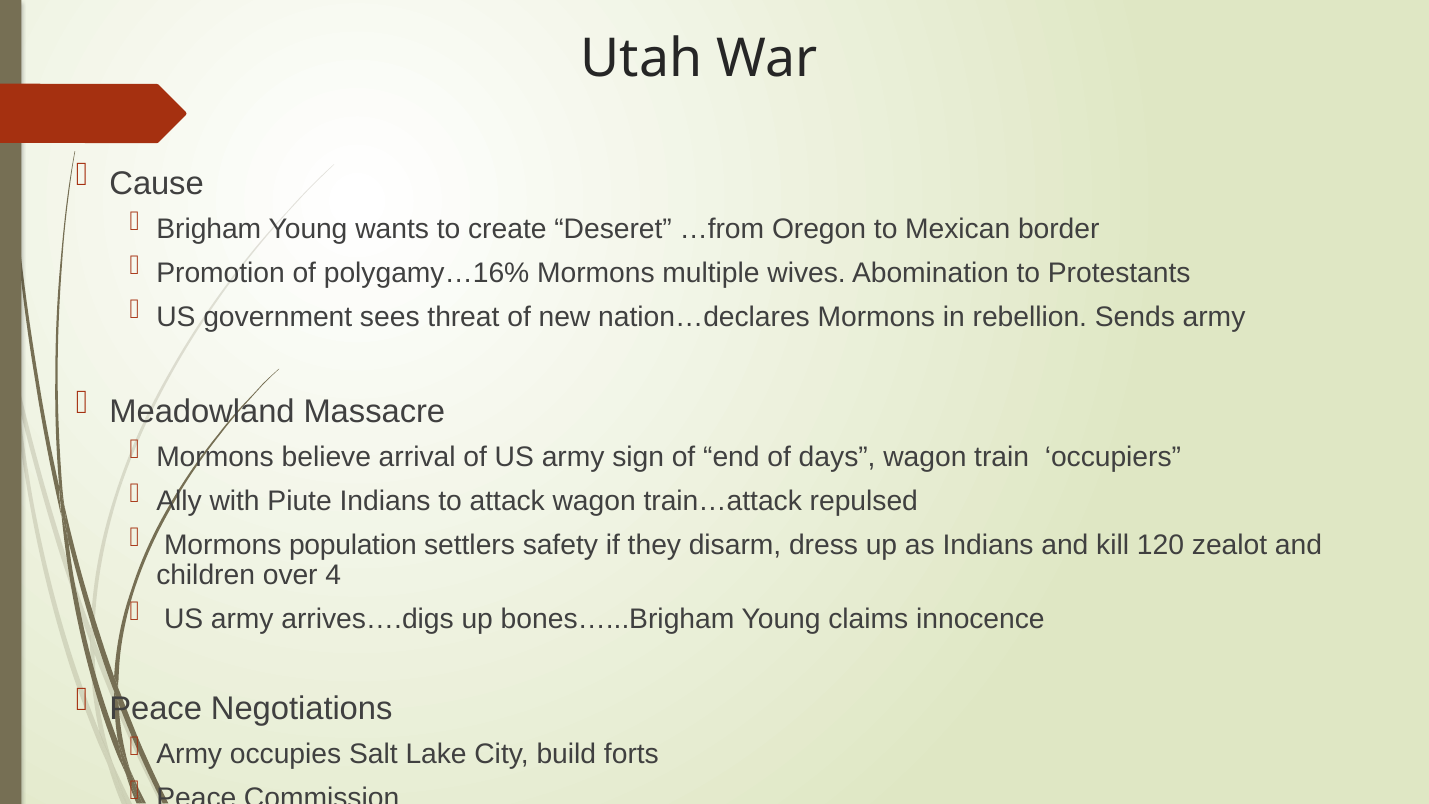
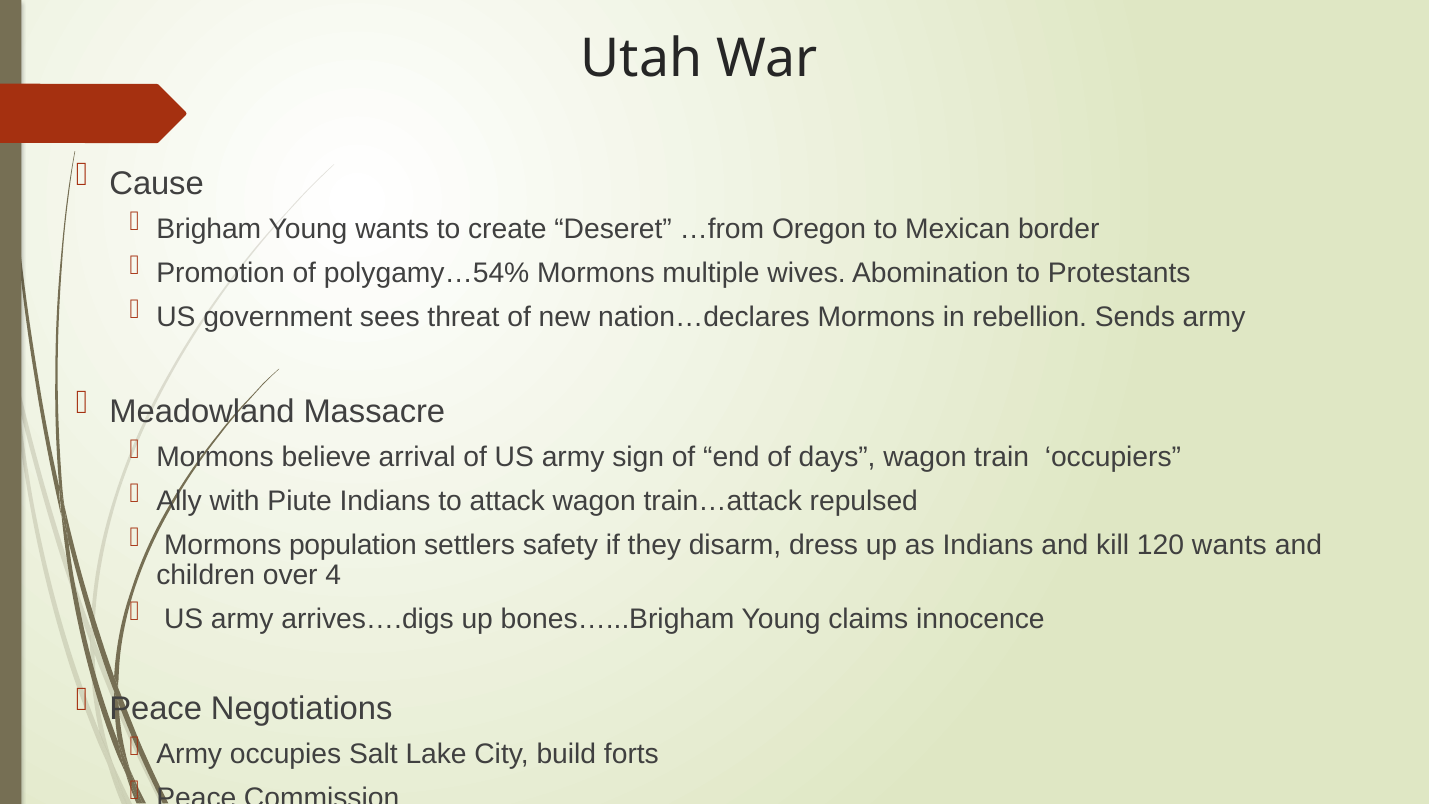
polygamy…16%: polygamy…16% -> polygamy…54%
120 zealot: zealot -> wants
